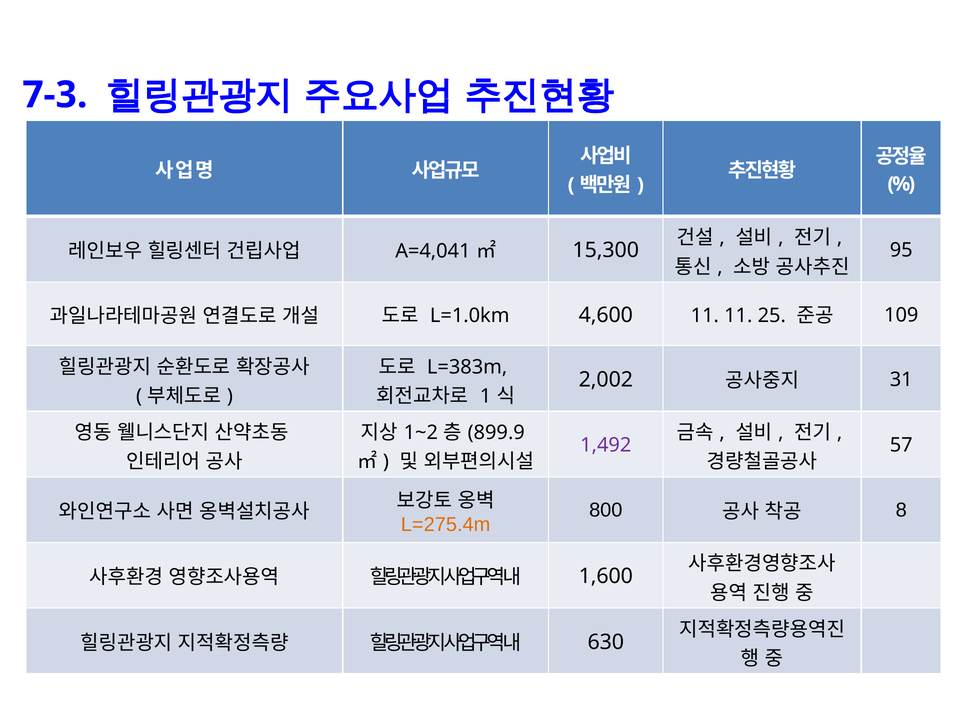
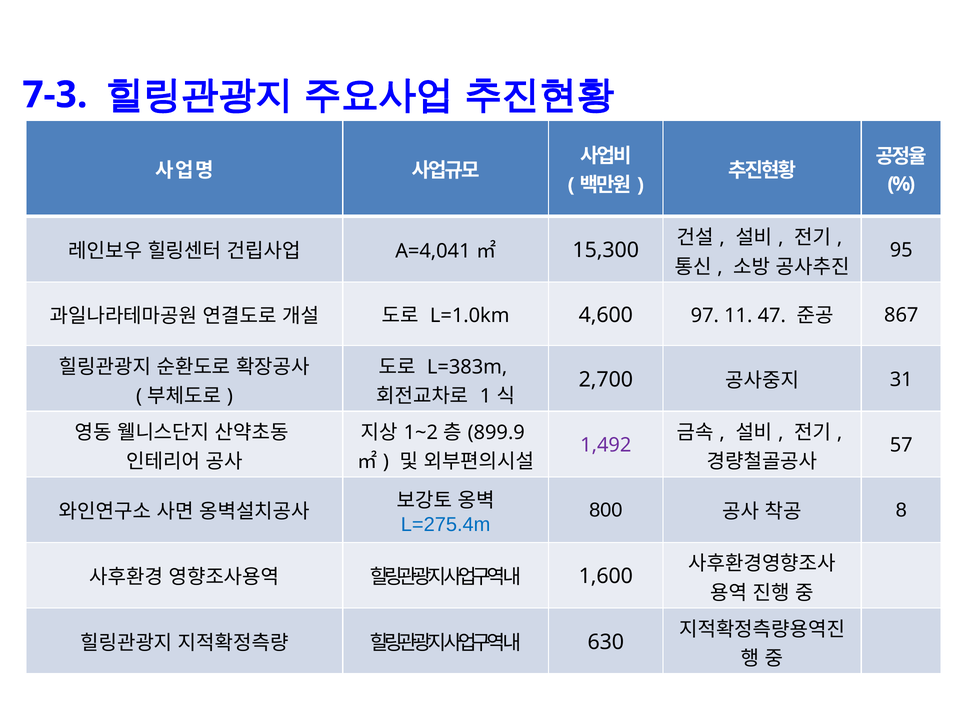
4,600 11: 11 -> 97
25: 25 -> 47
109: 109 -> 867
2,002: 2,002 -> 2,700
L=275.4m colour: orange -> blue
